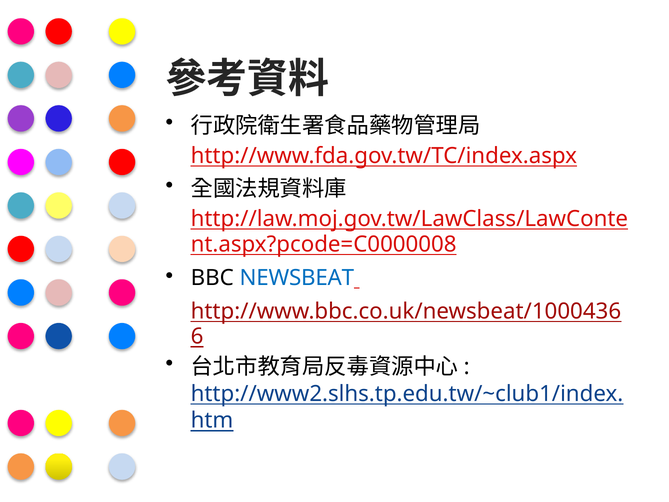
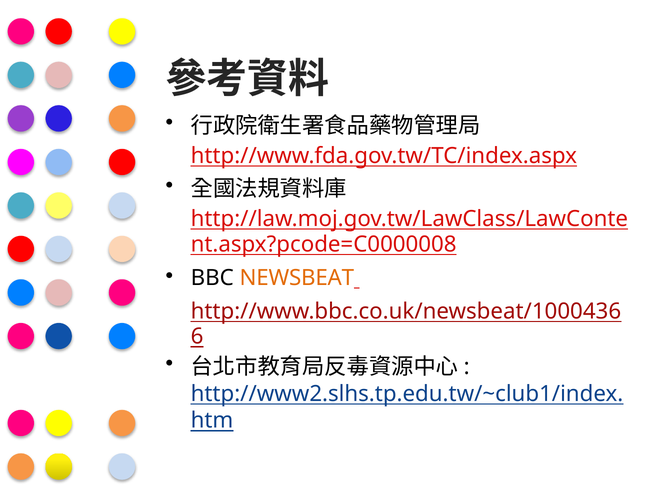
NEWSBEAT colour: blue -> orange
